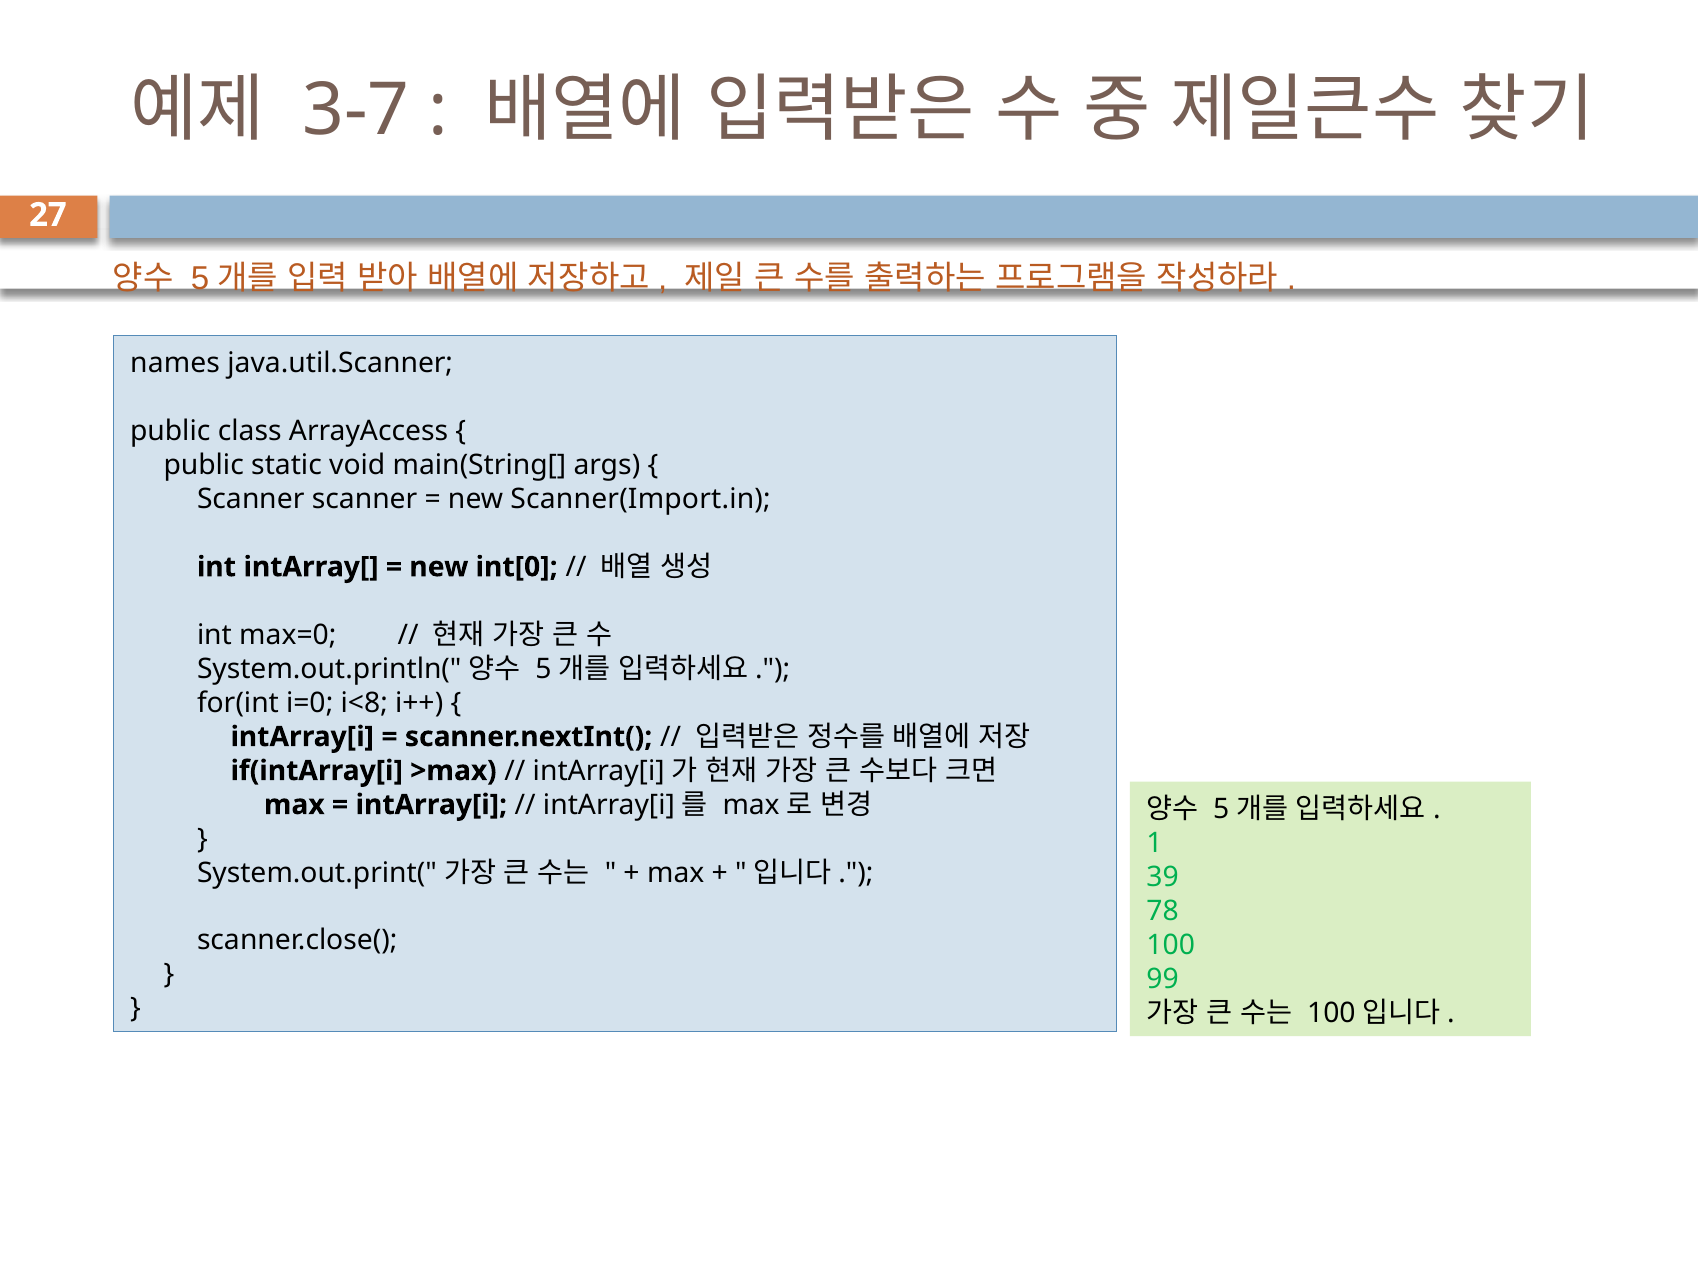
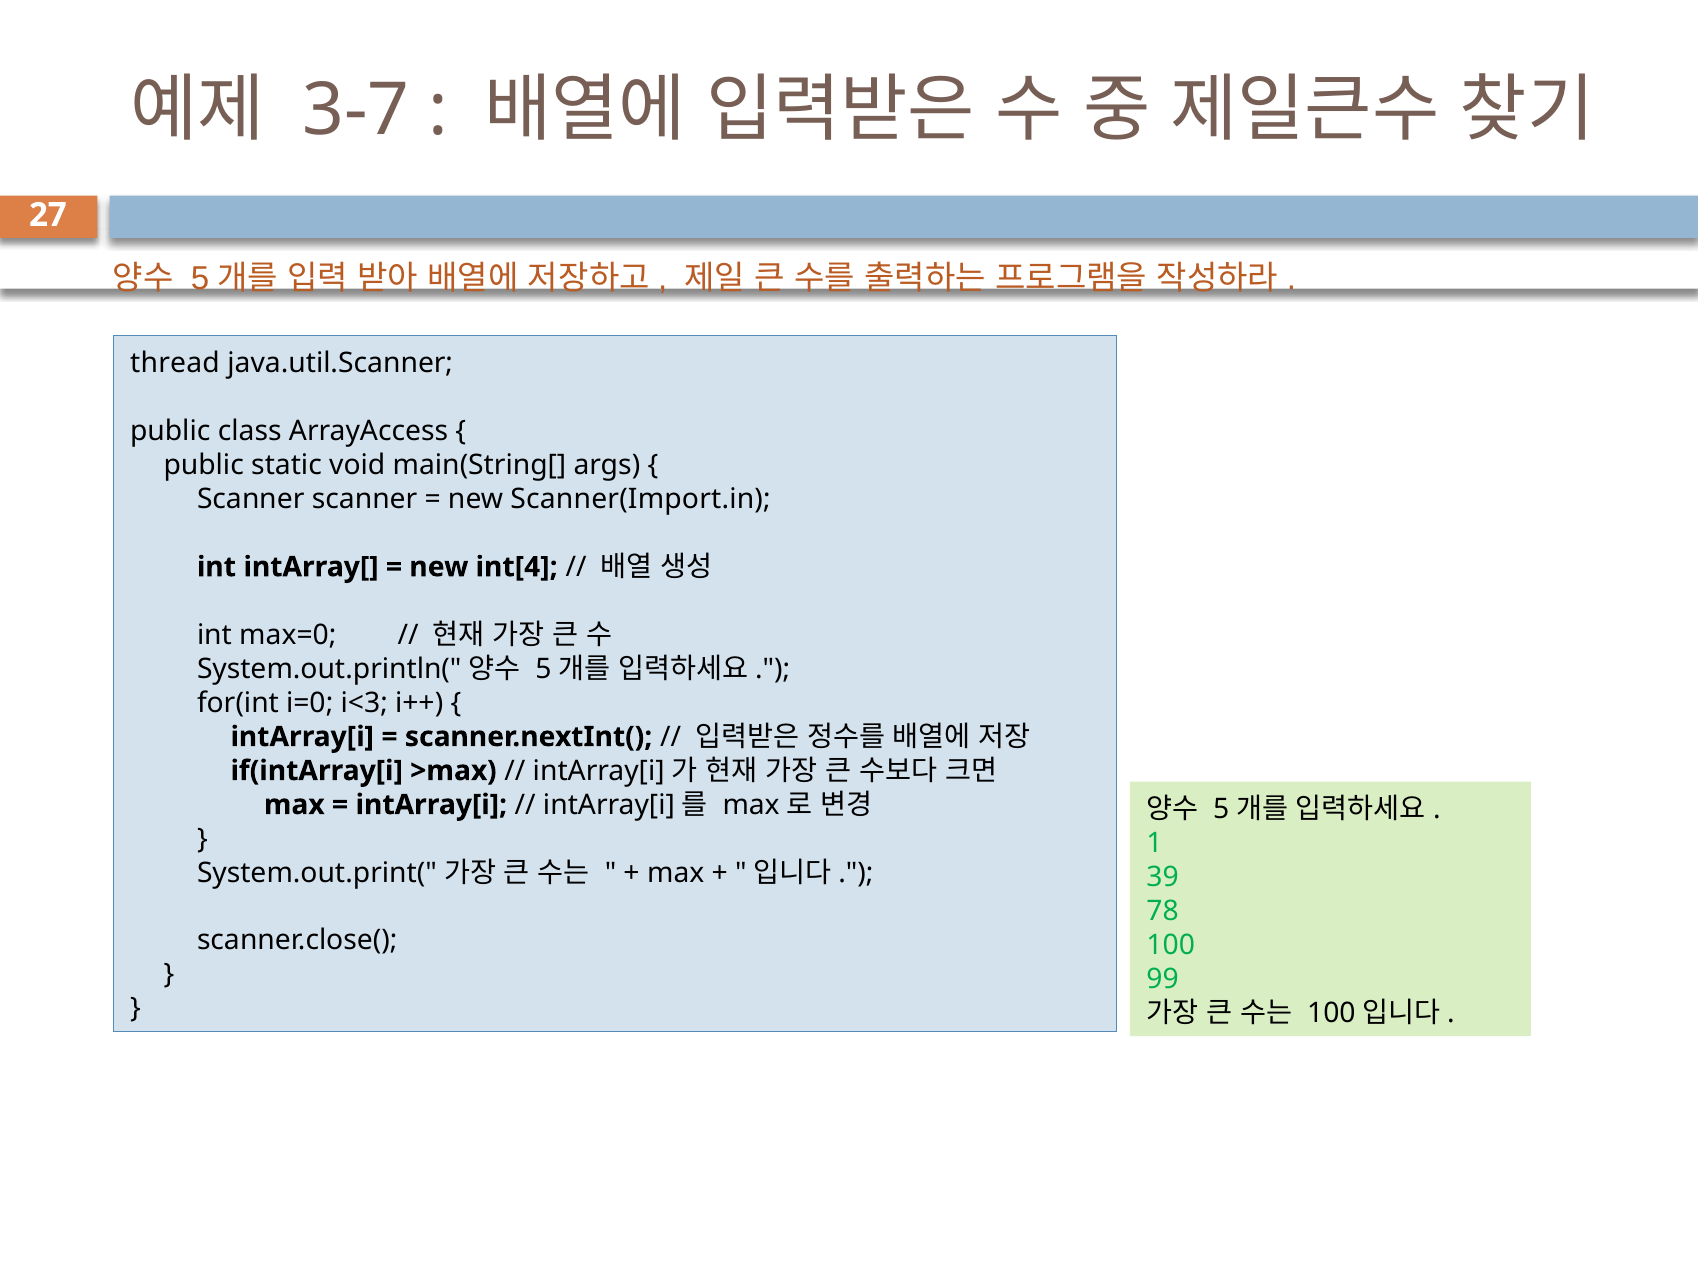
names: names -> thread
int[0: int[0 -> int[4
i<8: i<8 -> i<3
